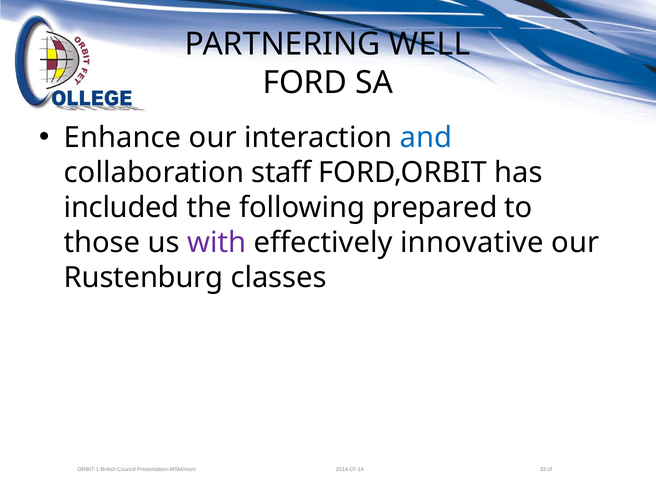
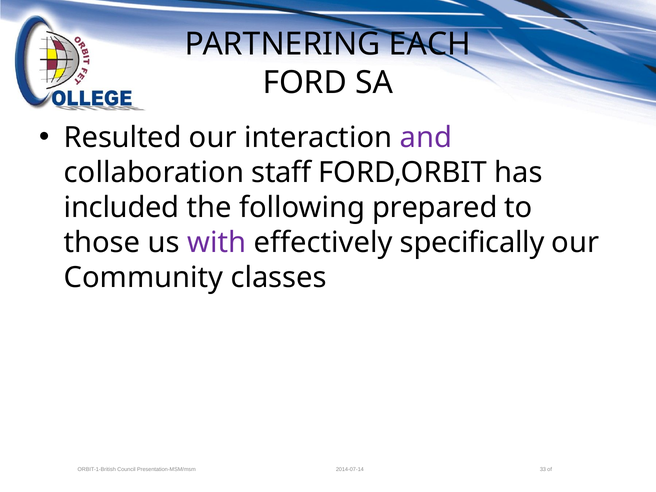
WELL: WELL -> EACH
Enhance: Enhance -> Resulted
and colour: blue -> purple
innovative: innovative -> specifically
Rustenburg: Rustenburg -> Community
